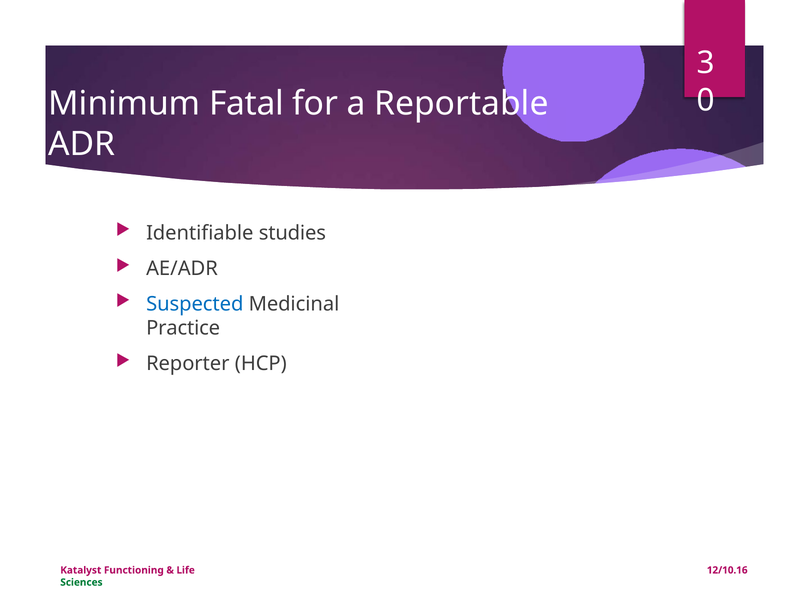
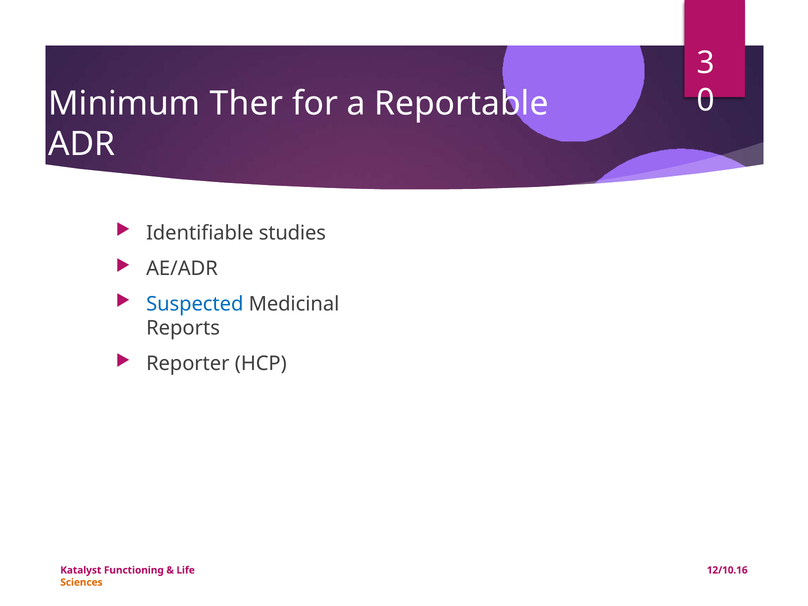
Fatal: Fatal -> Ther
Practice: Practice -> Reports
Sciences colour: green -> orange
